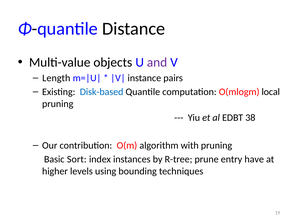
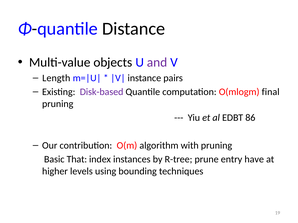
Disk-based colour: blue -> purple
local: local -> final
38: 38 -> 86
Sort: Sort -> That
